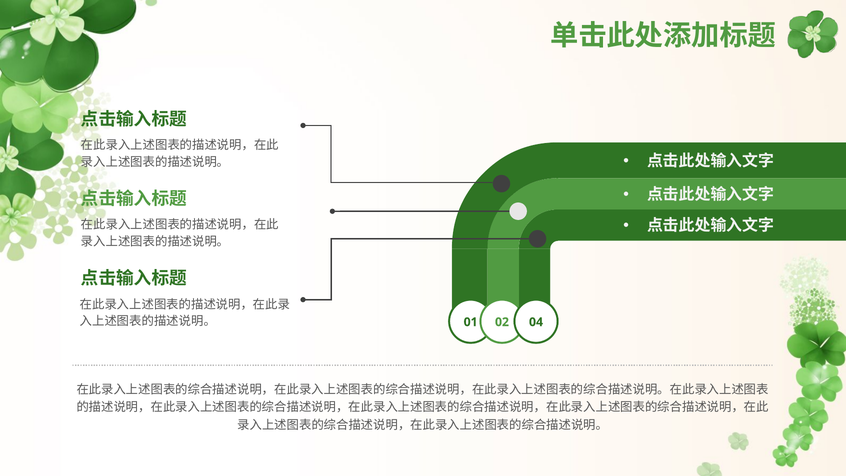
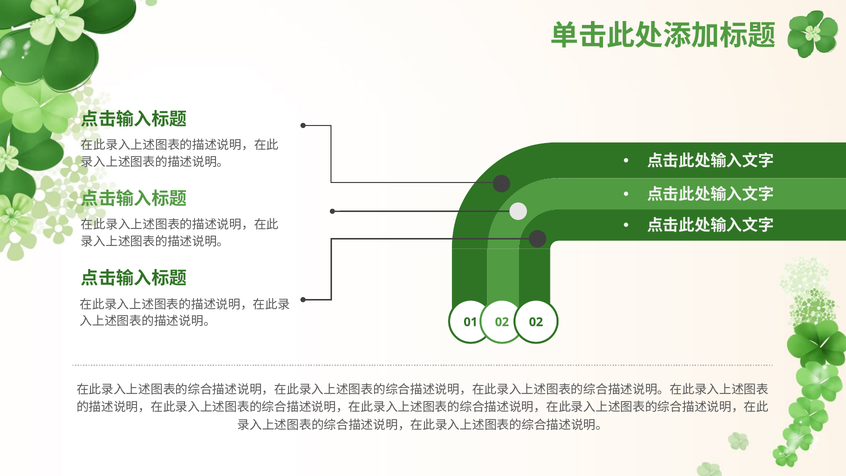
02 04: 04 -> 02
